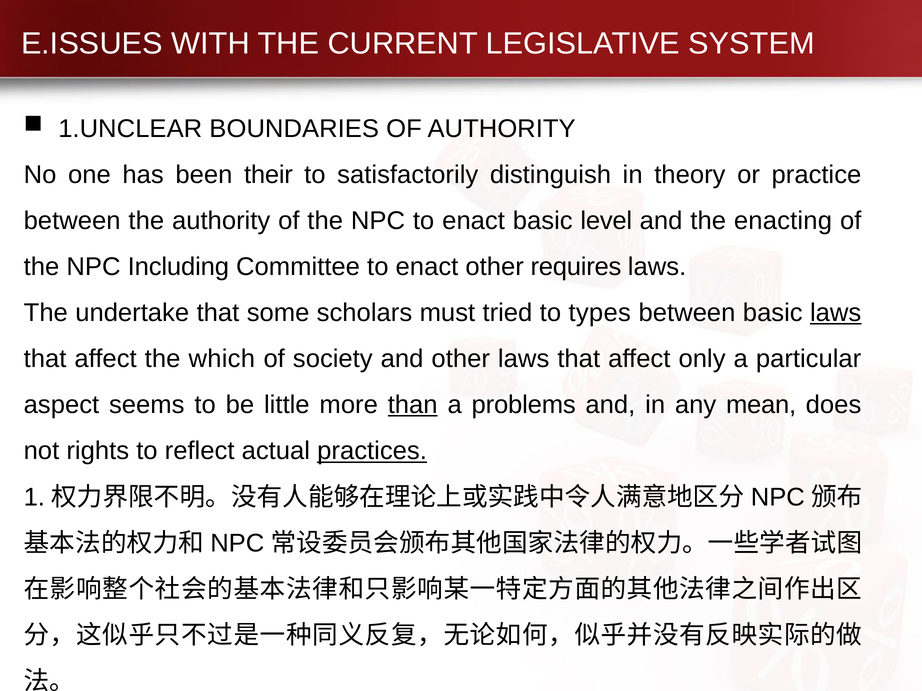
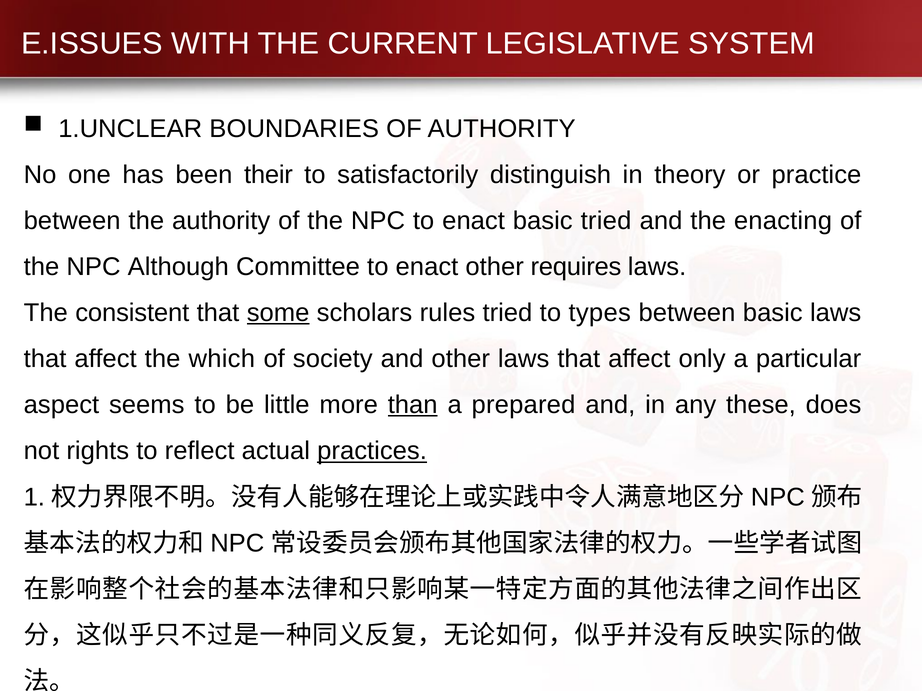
basic level: level -> tried
Including: Including -> Although
undertake: undertake -> consistent
some underline: none -> present
must: must -> rules
laws at (836, 313) underline: present -> none
problems: problems -> prepared
mean: mean -> these
